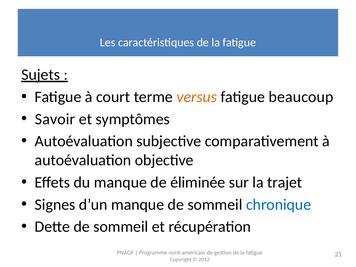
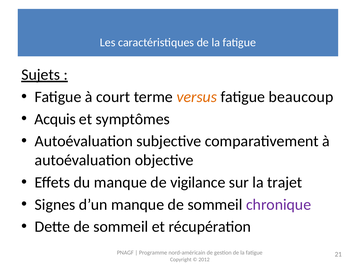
Savoir: Savoir -> Acquis
éliminée: éliminée -> vigilance
chronique colour: blue -> purple
